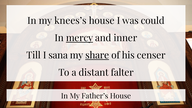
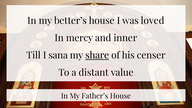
knees’s: knees’s -> better’s
could: could -> loved
mercy underline: present -> none
falter: falter -> value
